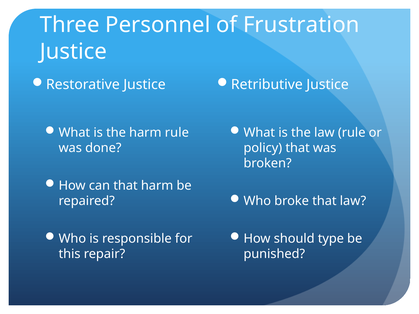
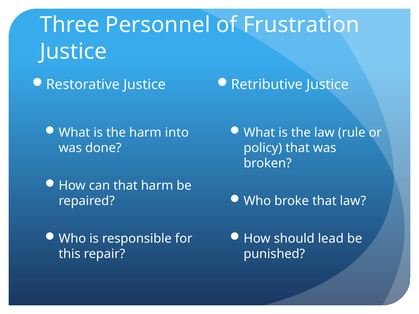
harm rule: rule -> into
type: type -> lead
